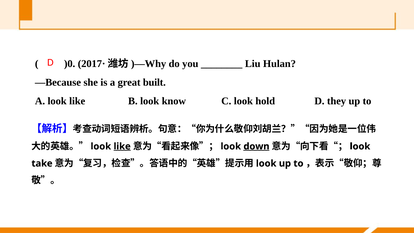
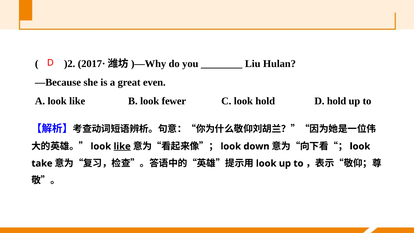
)0: )0 -> )2
built: built -> even
know: know -> fewer
D they: they -> hold
down underline: present -> none
